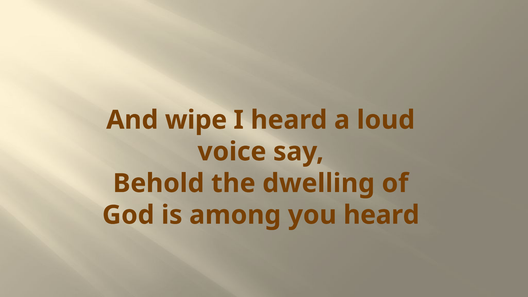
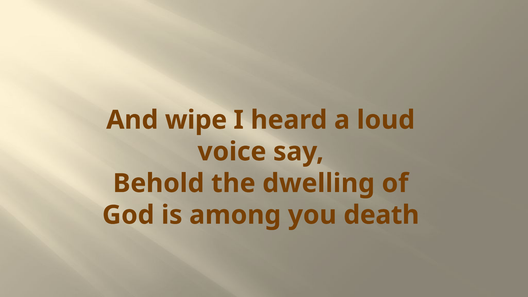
you heard: heard -> death
